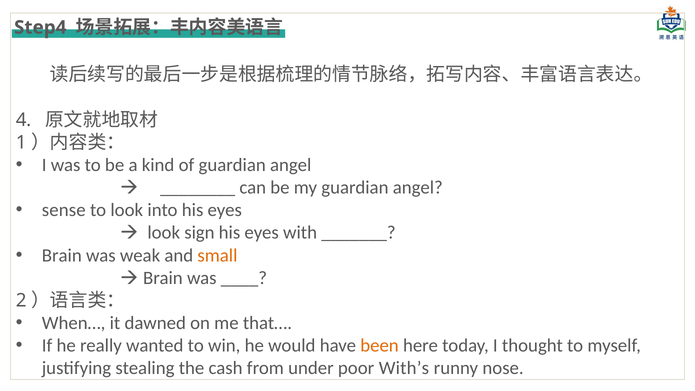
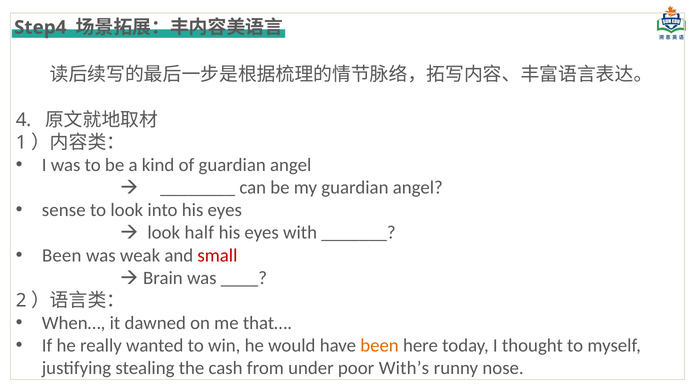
sign: sign -> half
Brain at (62, 255): Brain -> Been
small colour: orange -> red
